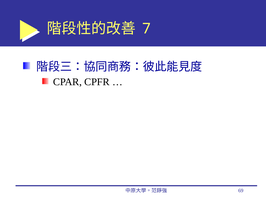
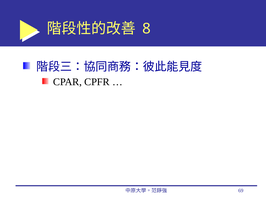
7: 7 -> 8
